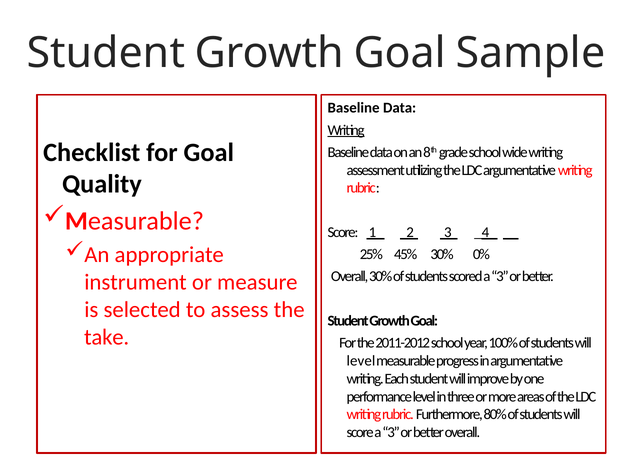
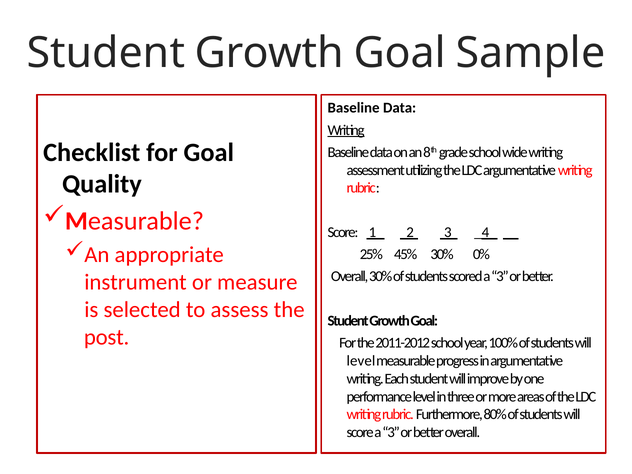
take: take -> post
